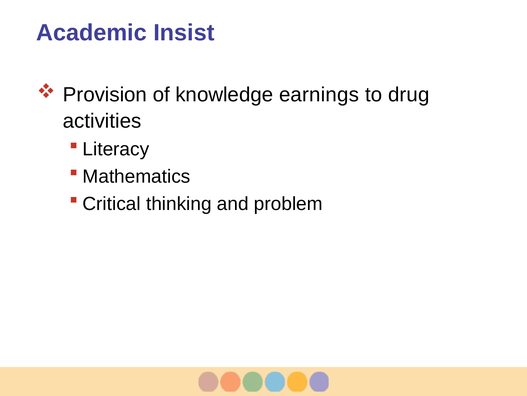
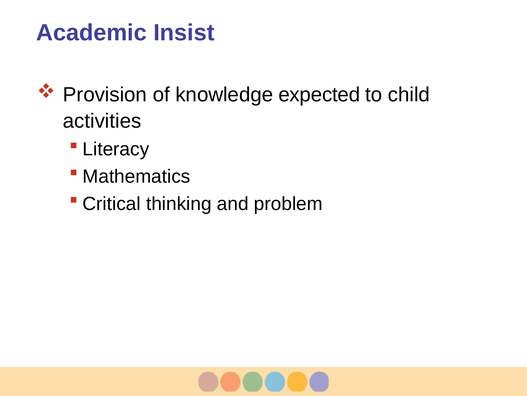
earnings: earnings -> expected
drug: drug -> child
